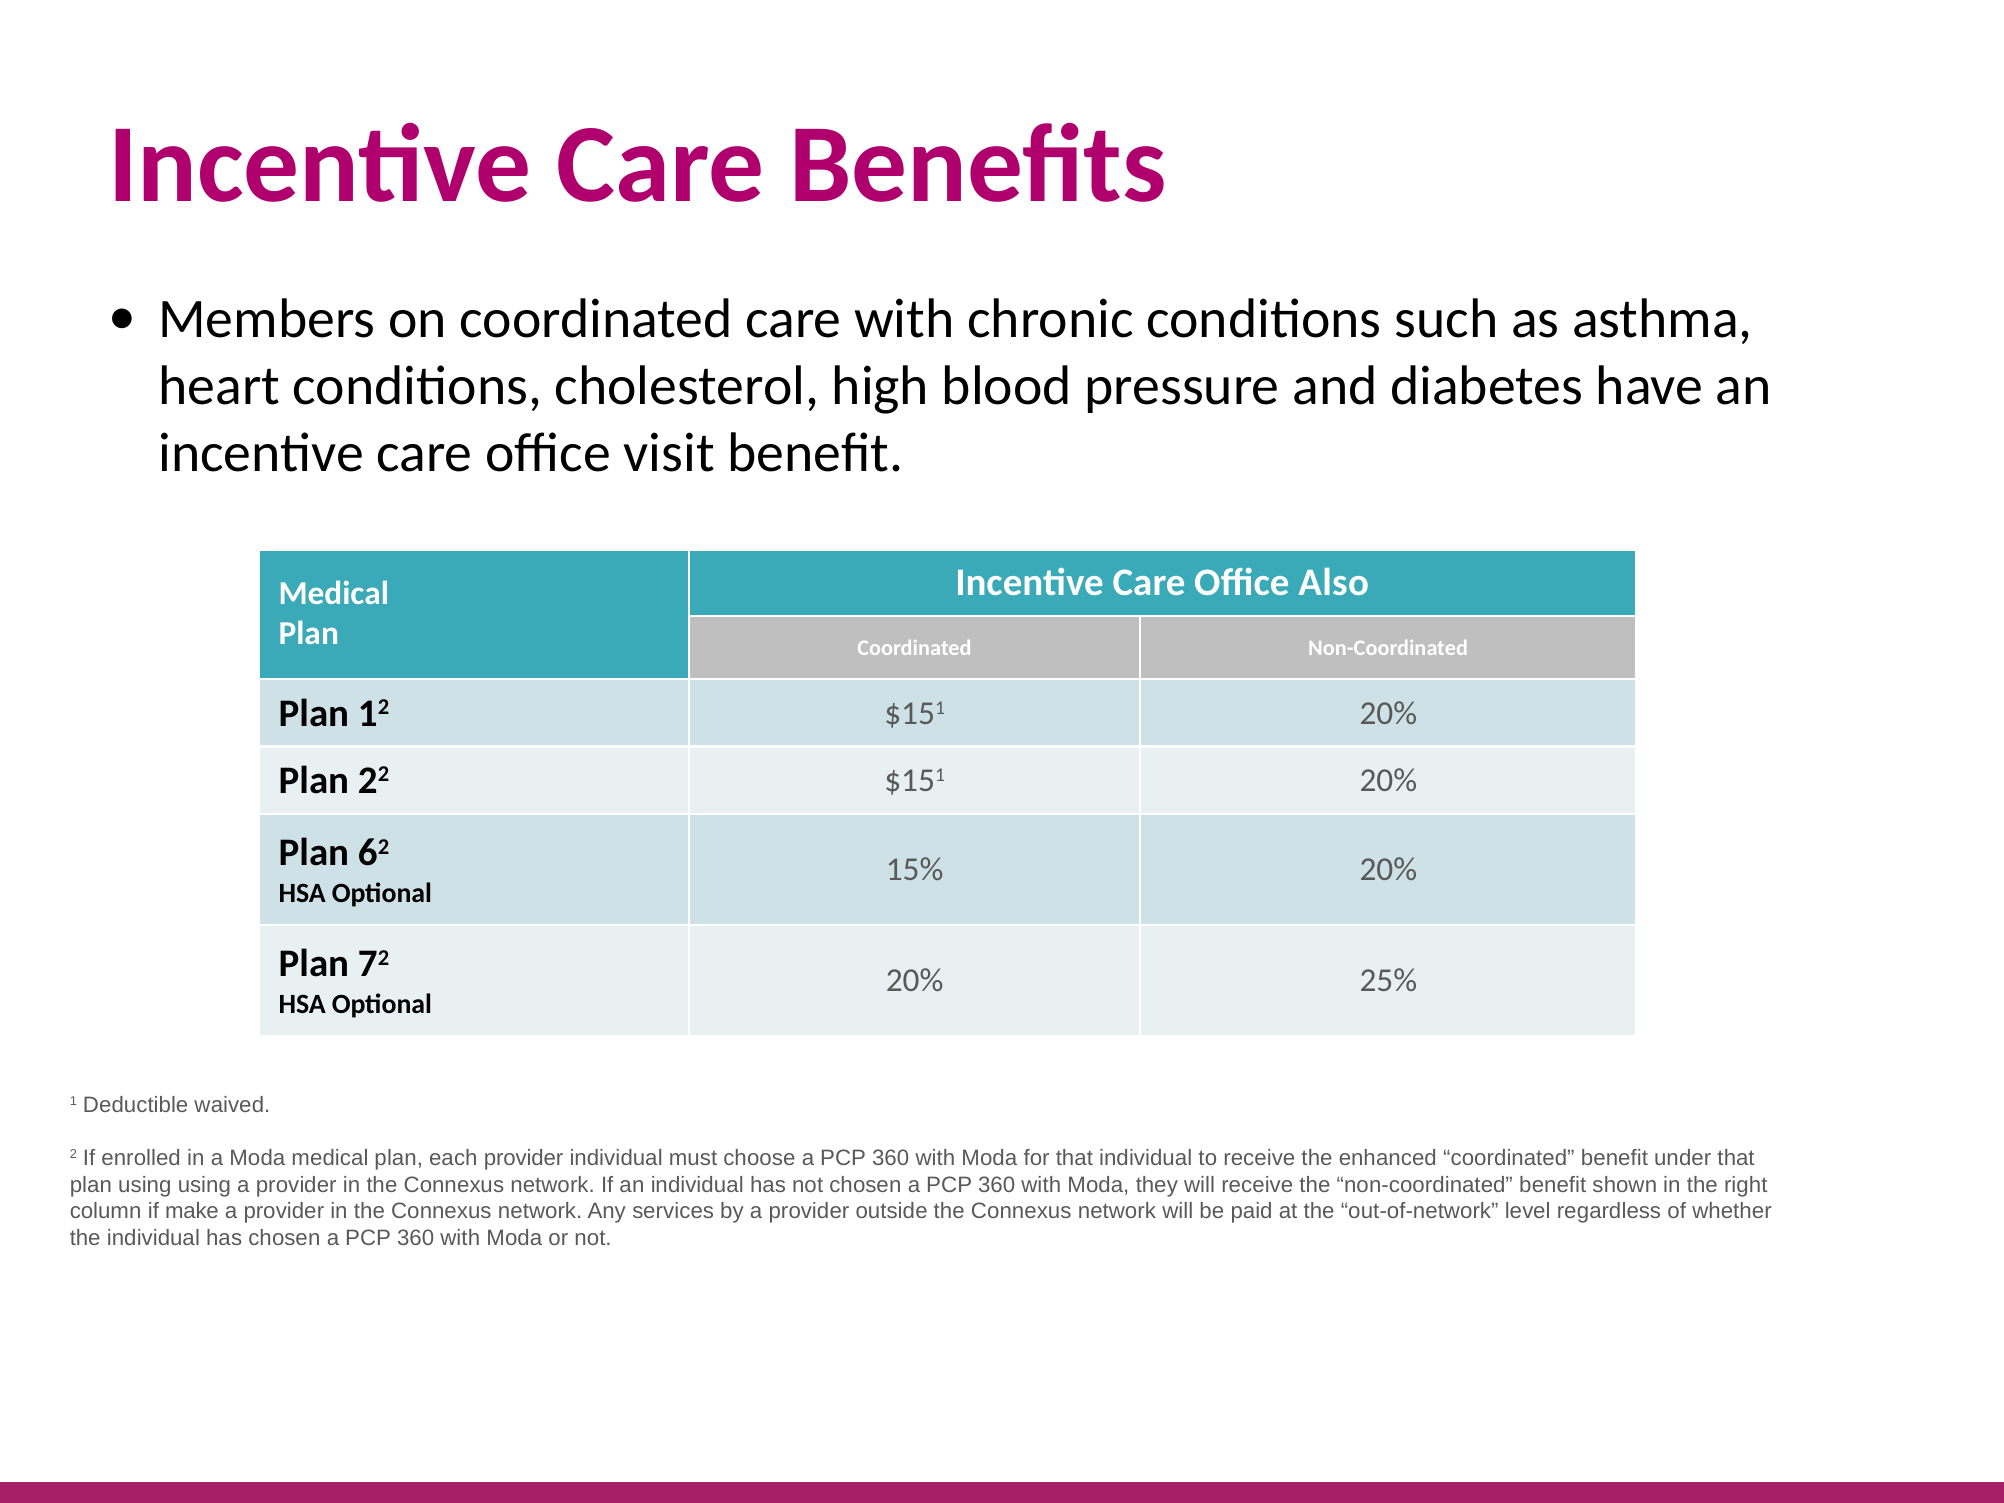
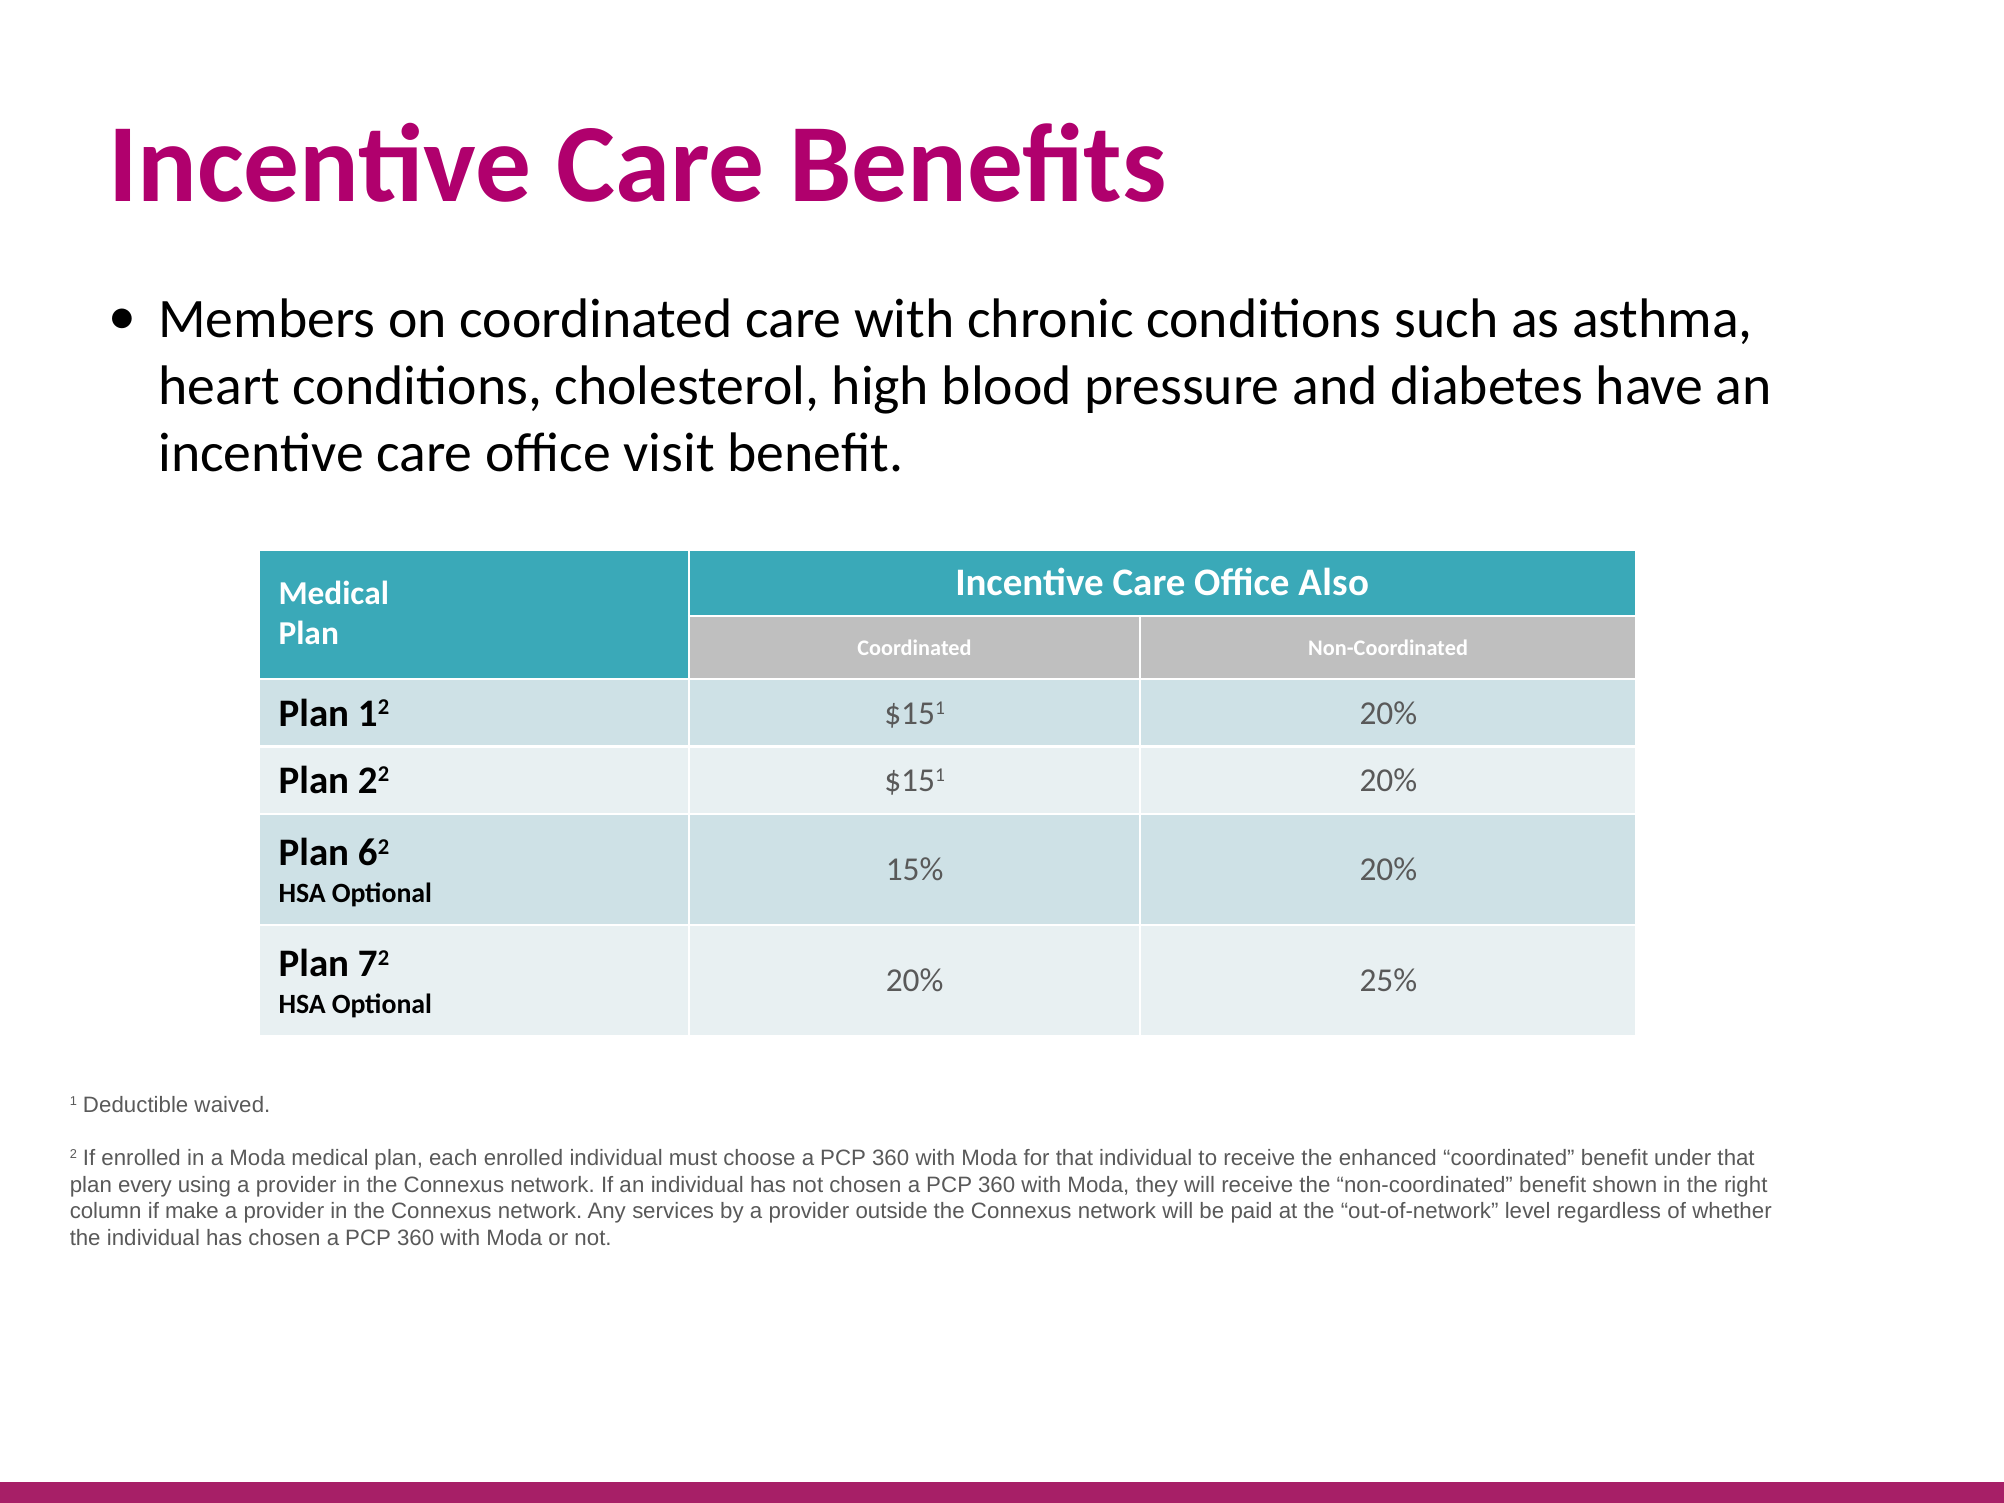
each provider: provider -> enrolled
plan using: using -> every
